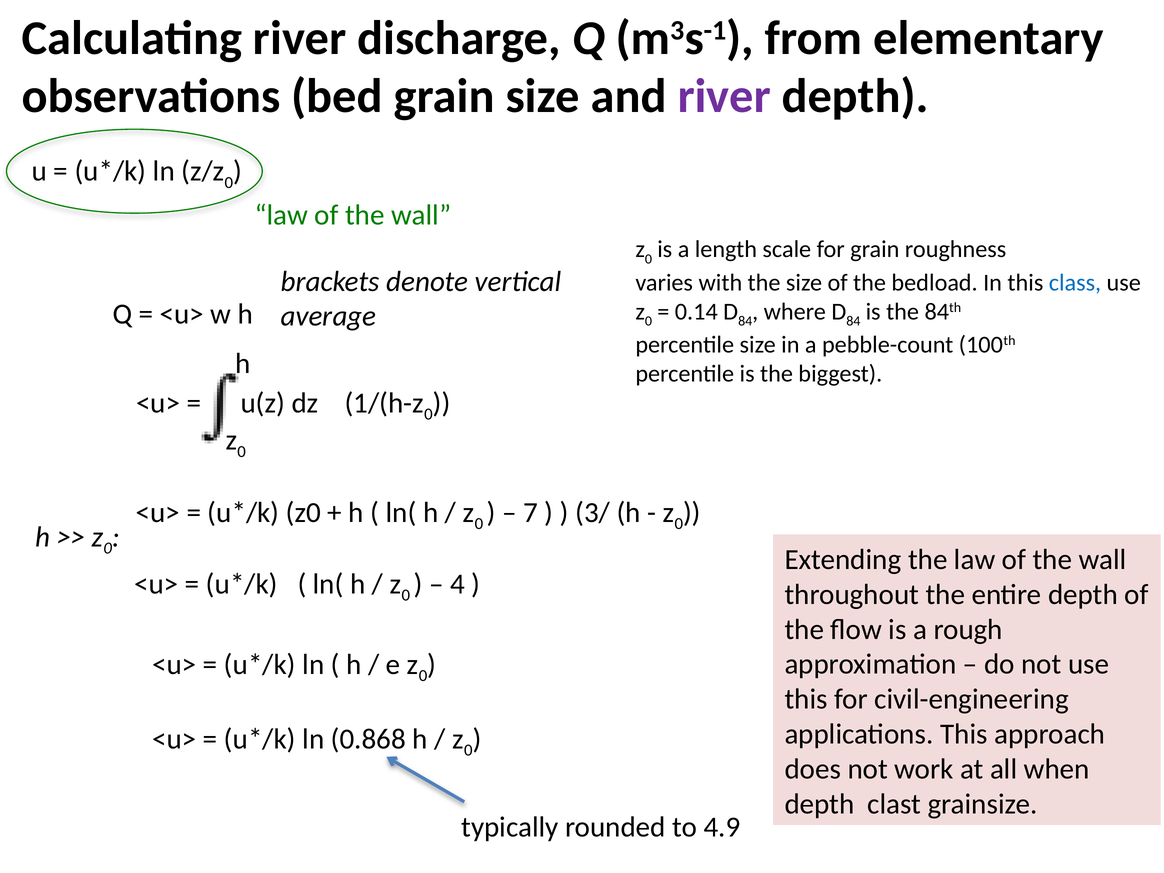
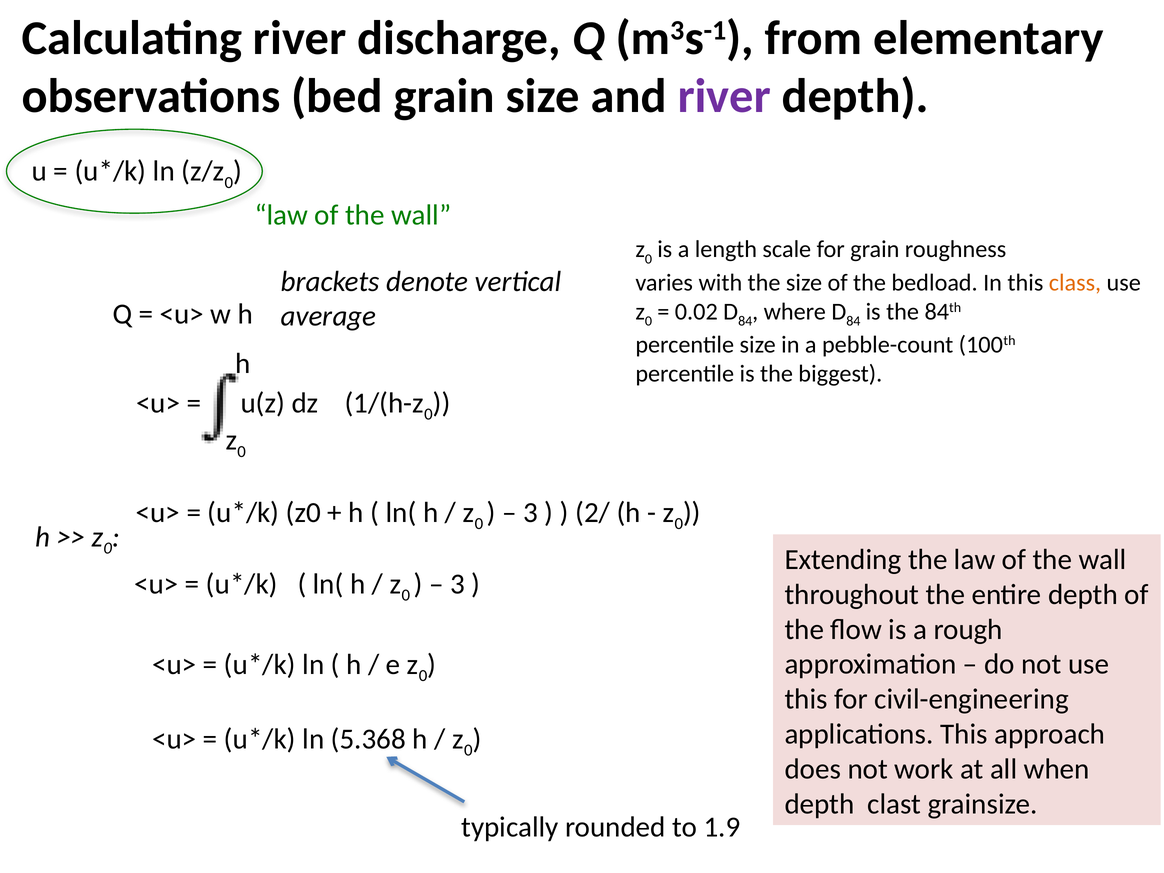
class colour: blue -> orange
0.14: 0.14 -> 0.02
7 at (531, 513): 7 -> 3
3/: 3/ -> 2/
4 at (458, 584): 4 -> 3
0.868: 0.868 -> 5.368
4.9: 4.9 -> 1.9
